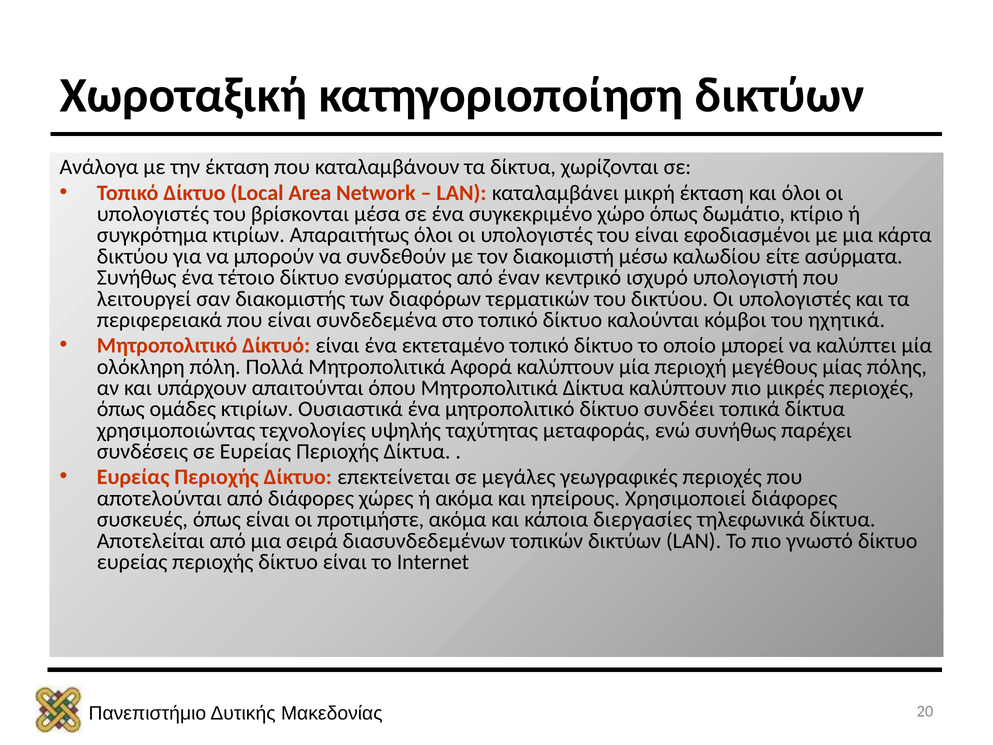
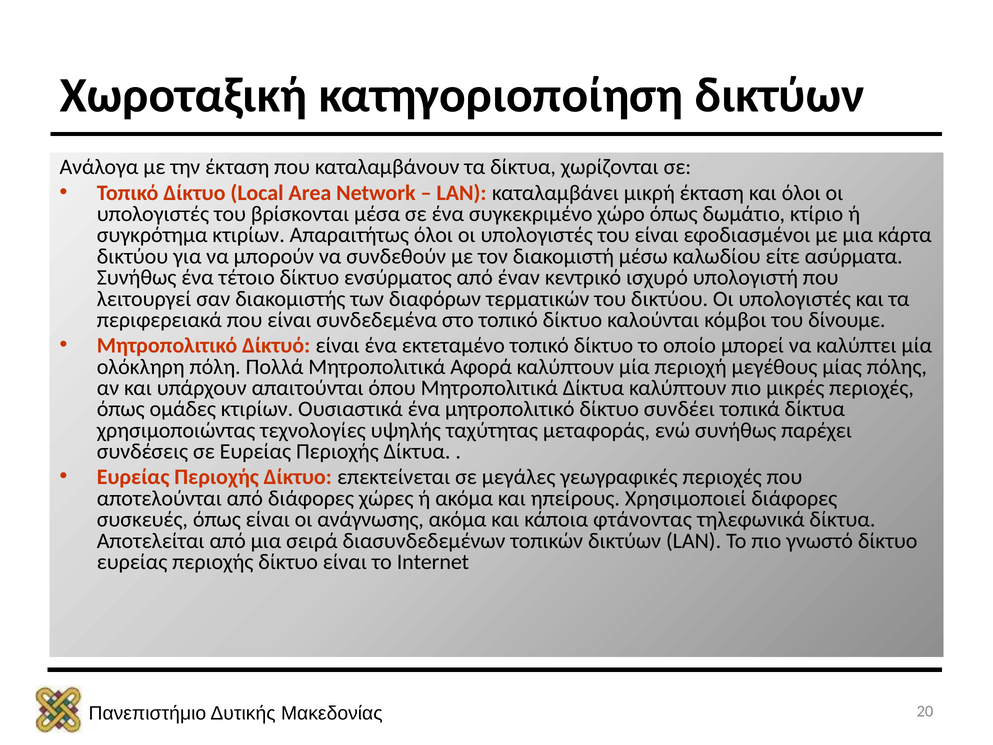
ηχητικά: ηχητικά -> δίνουμε
προτιμήστε: προτιμήστε -> ανάγνωσης
διεργασίες: διεργασίες -> φτάνοντας
